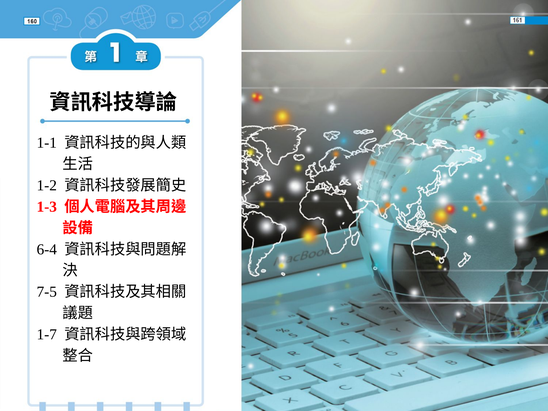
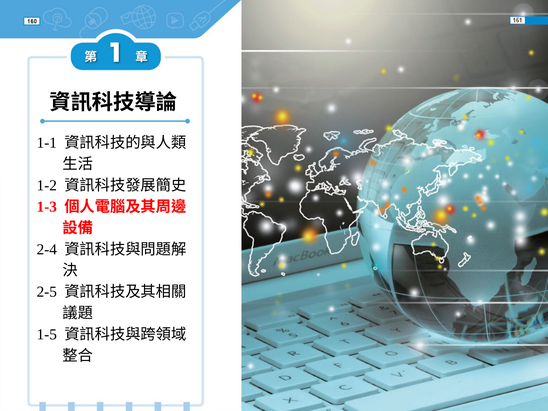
6-4: 6-4 -> 2-4
7-5: 7-5 -> 2-5
1-7: 1-7 -> 1-5
